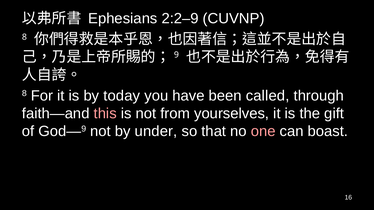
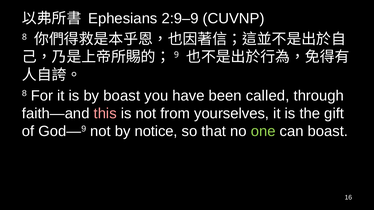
2:2–9: 2:2–9 -> 2:9–9
by today: today -> boast
under: under -> notice
one colour: pink -> light green
